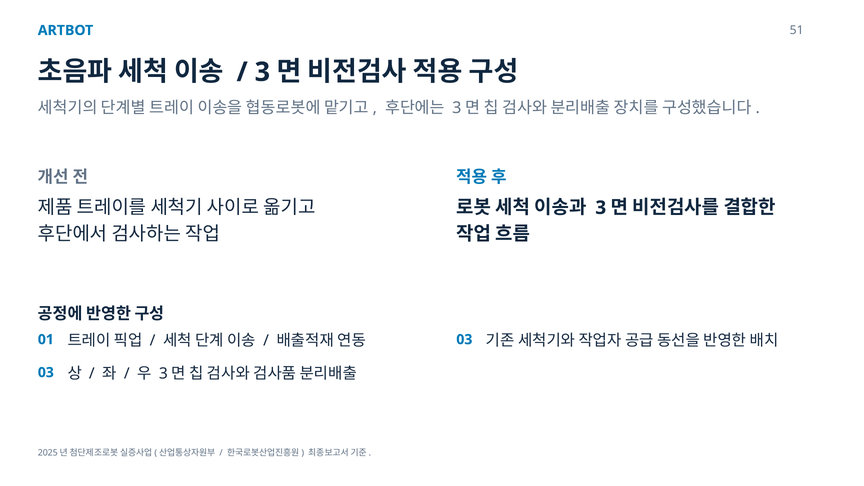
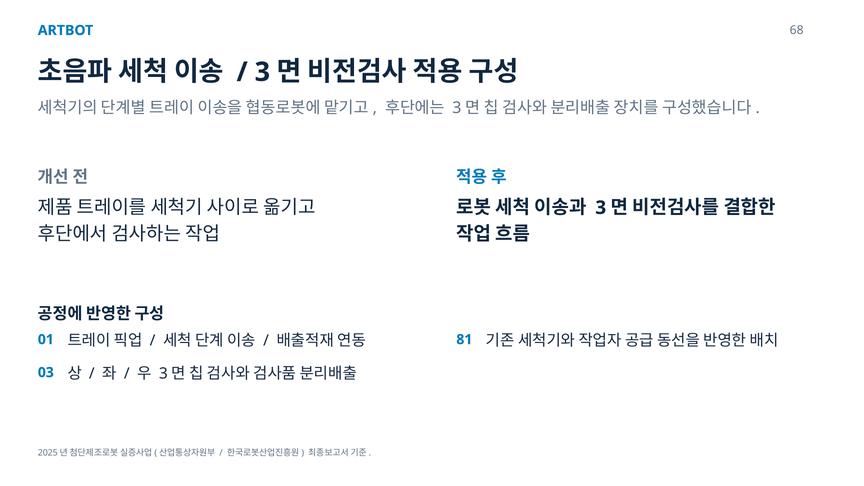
51: 51 -> 68
03 at (464, 340): 03 -> 81
